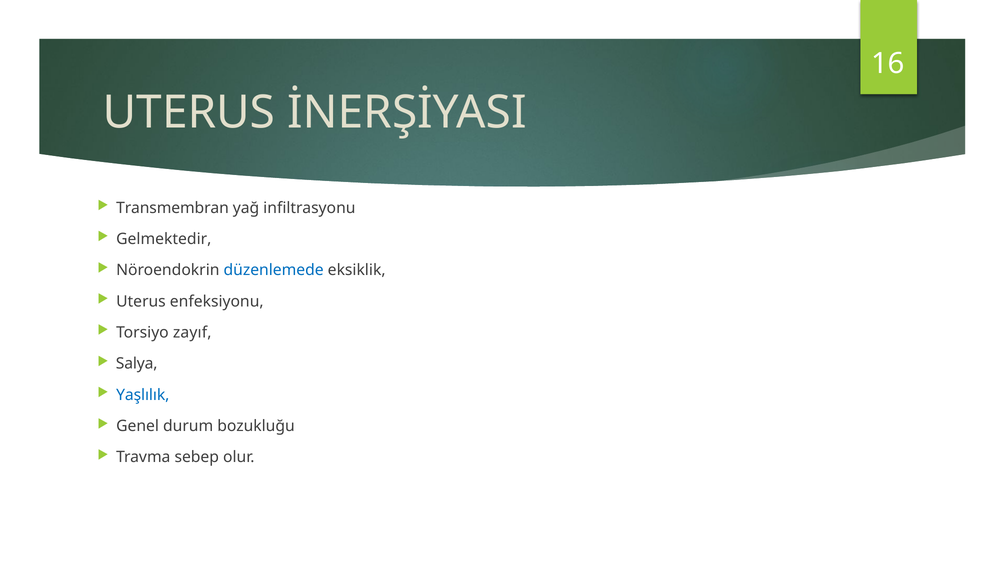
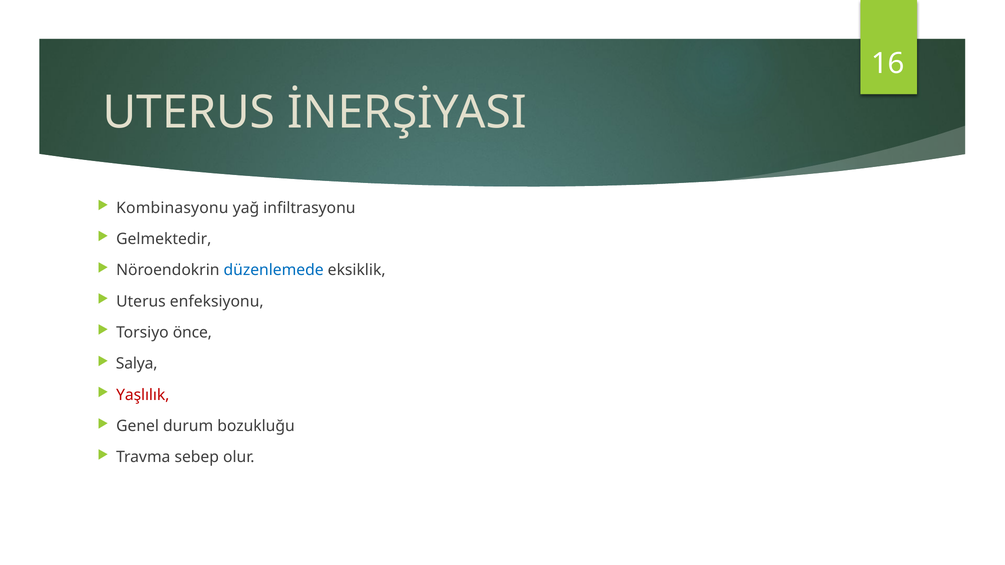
Transmembran: Transmembran -> Kombinasyonu
zayıf: zayıf -> önce
Yaşlılık colour: blue -> red
